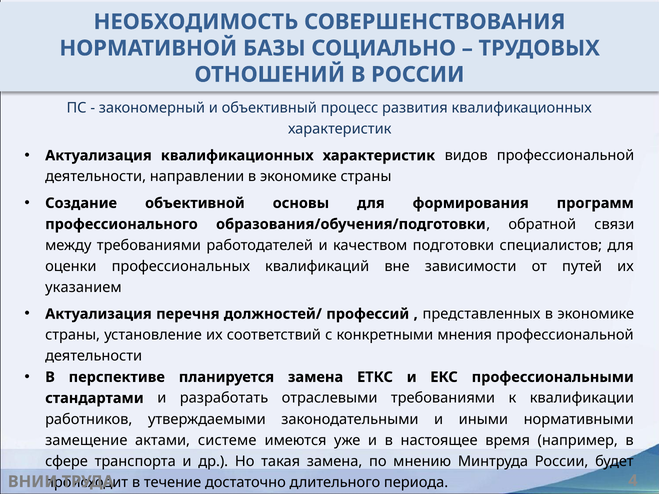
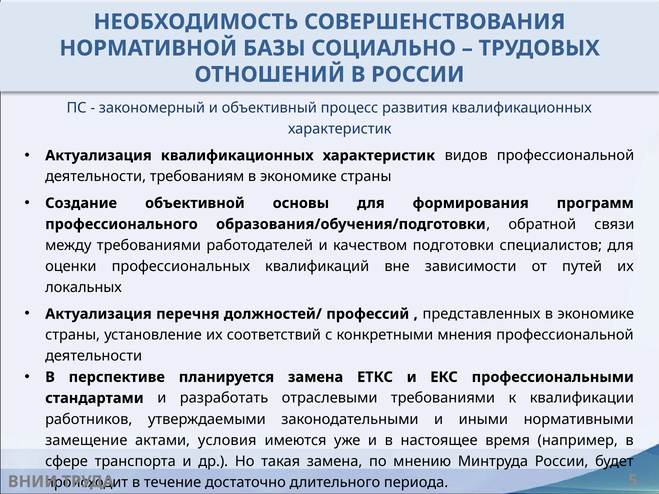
направлении: направлении -> требованиям
указанием: указанием -> локальных
системе: системе -> условия
4: 4 -> 5
